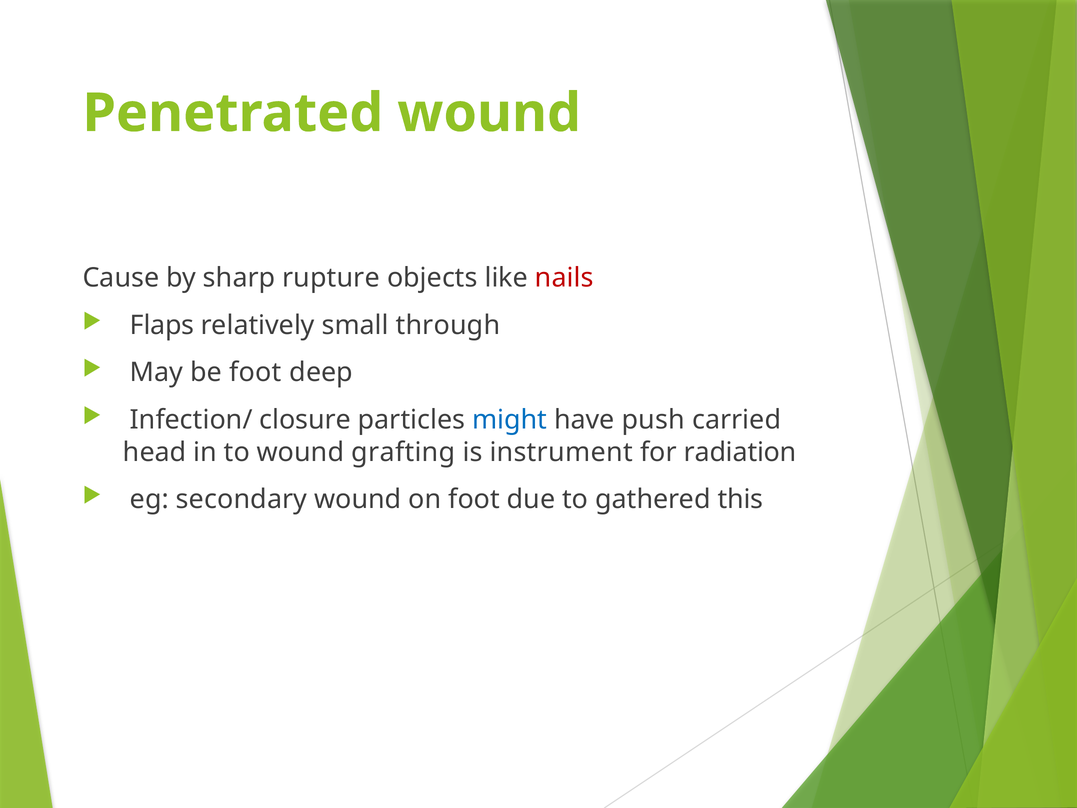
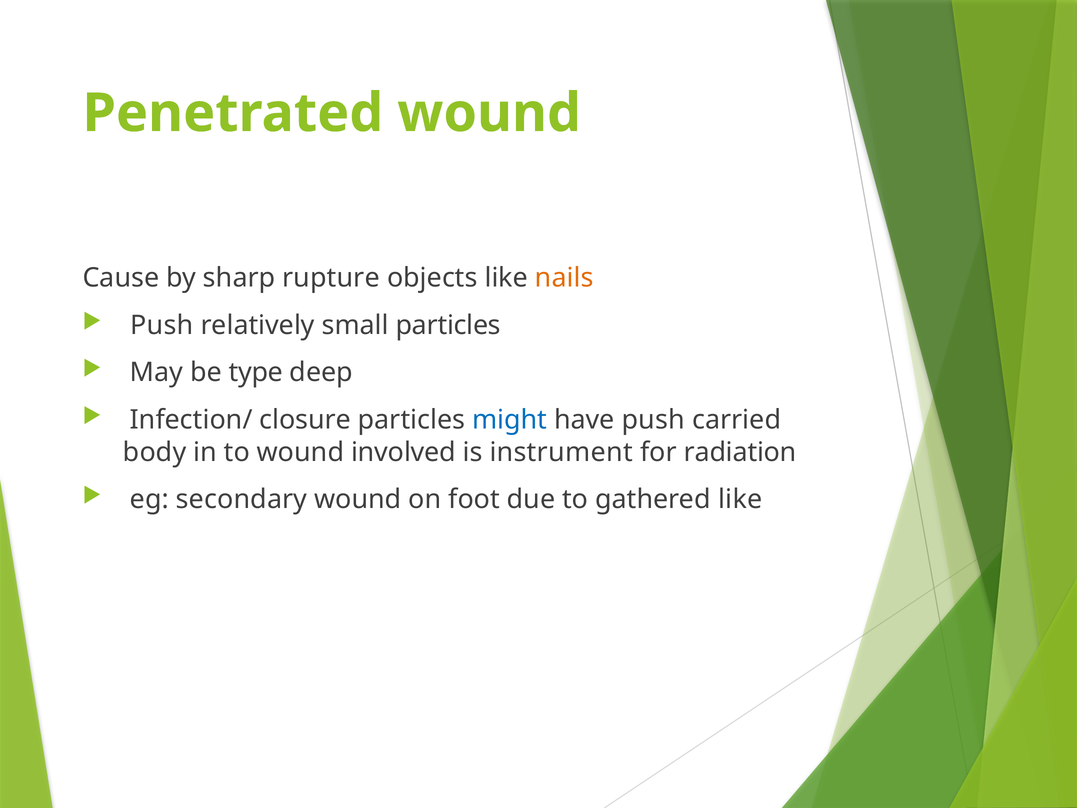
nails colour: red -> orange
Flaps at (162, 325): Flaps -> Push
small through: through -> particles
be foot: foot -> type
head: head -> body
grafting: grafting -> involved
gathered this: this -> like
